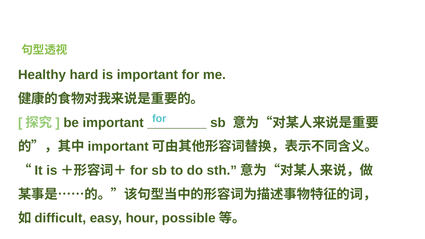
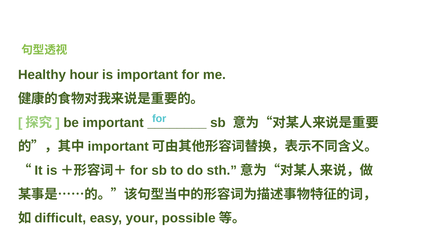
hard: hard -> hour
hour: hour -> your
